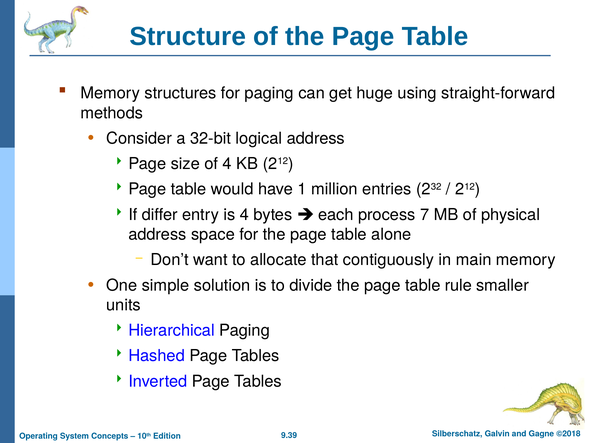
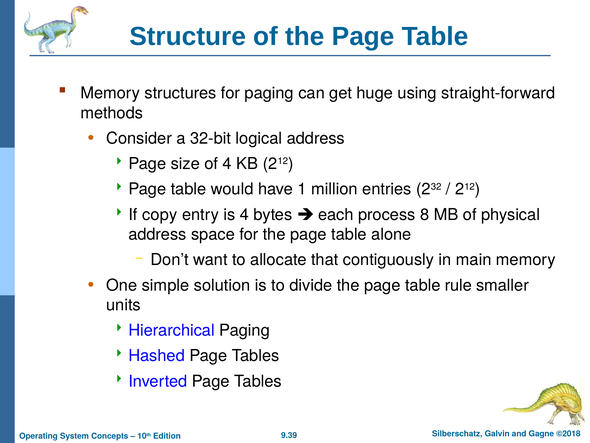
differ: differ -> copy
7: 7 -> 8
